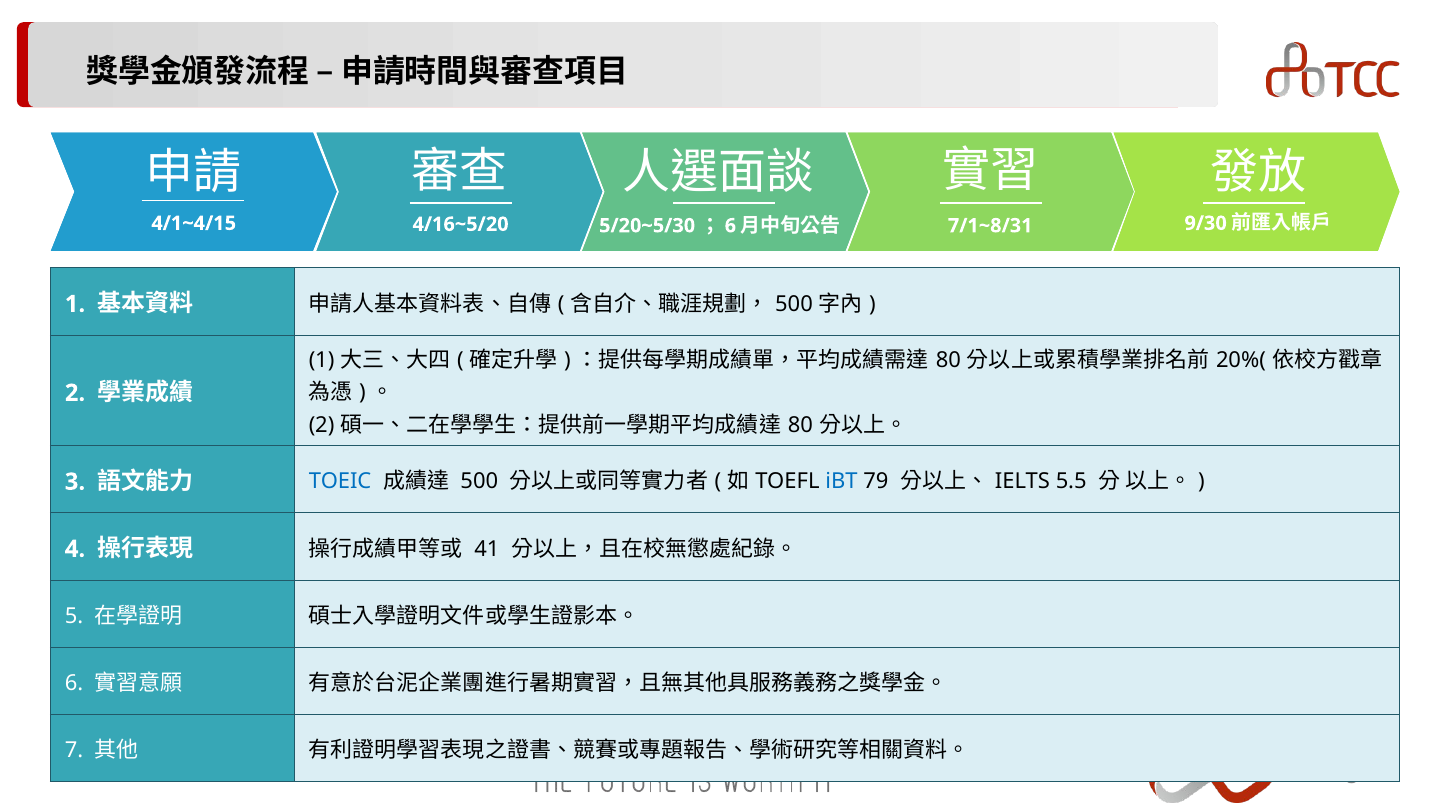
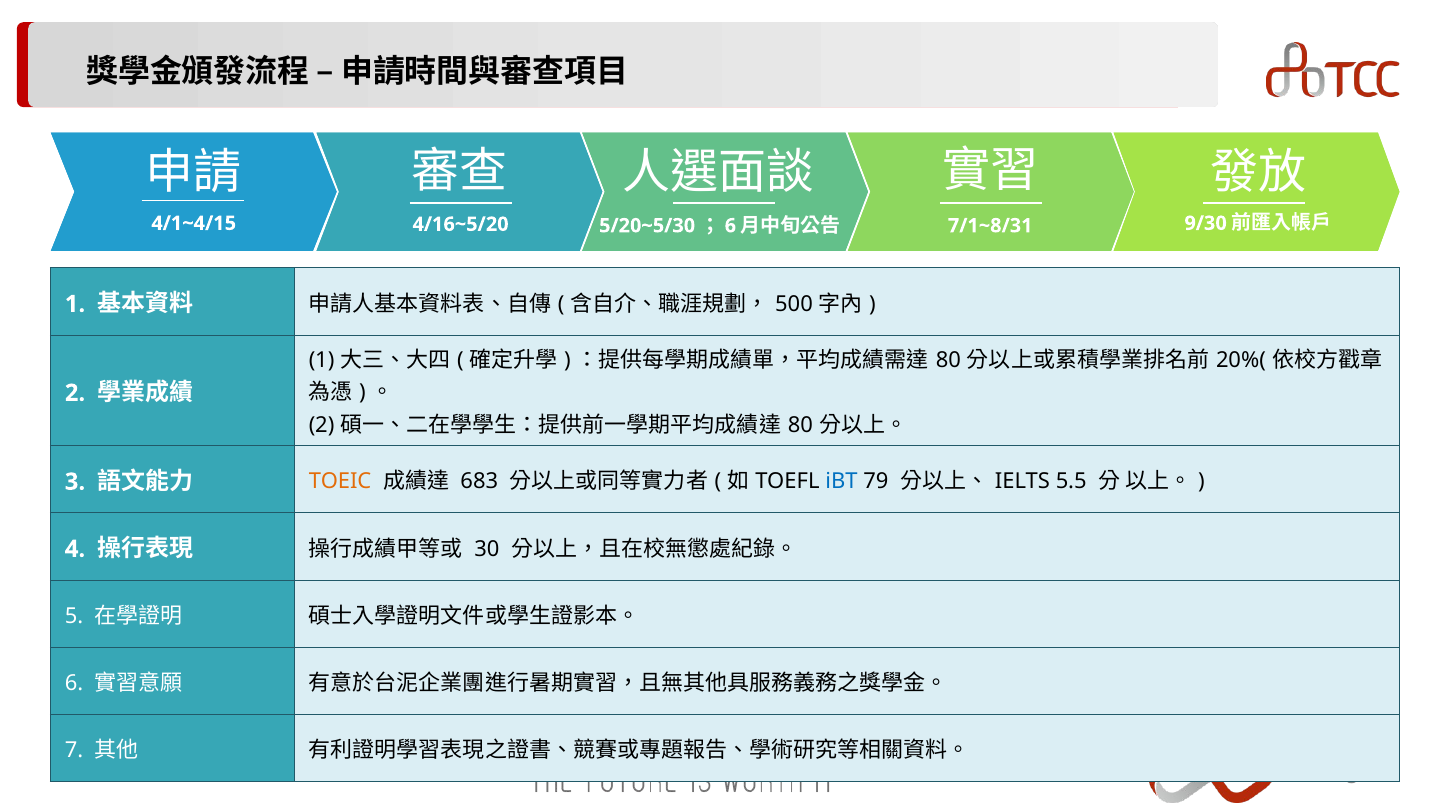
TOEIC colour: blue -> orange
500 at (479, 482): 500 -> 683
41: 41 -> 30
